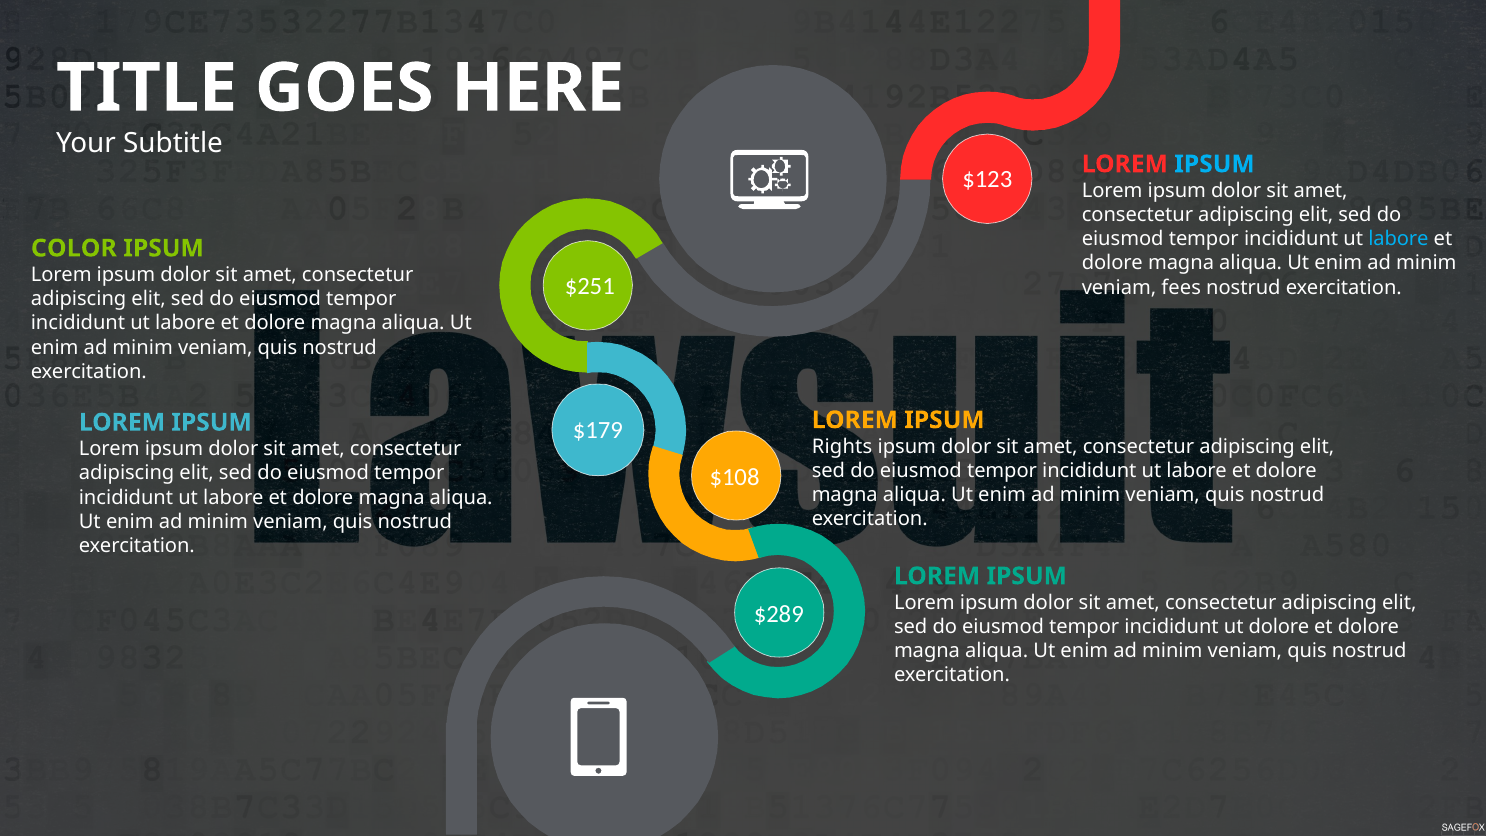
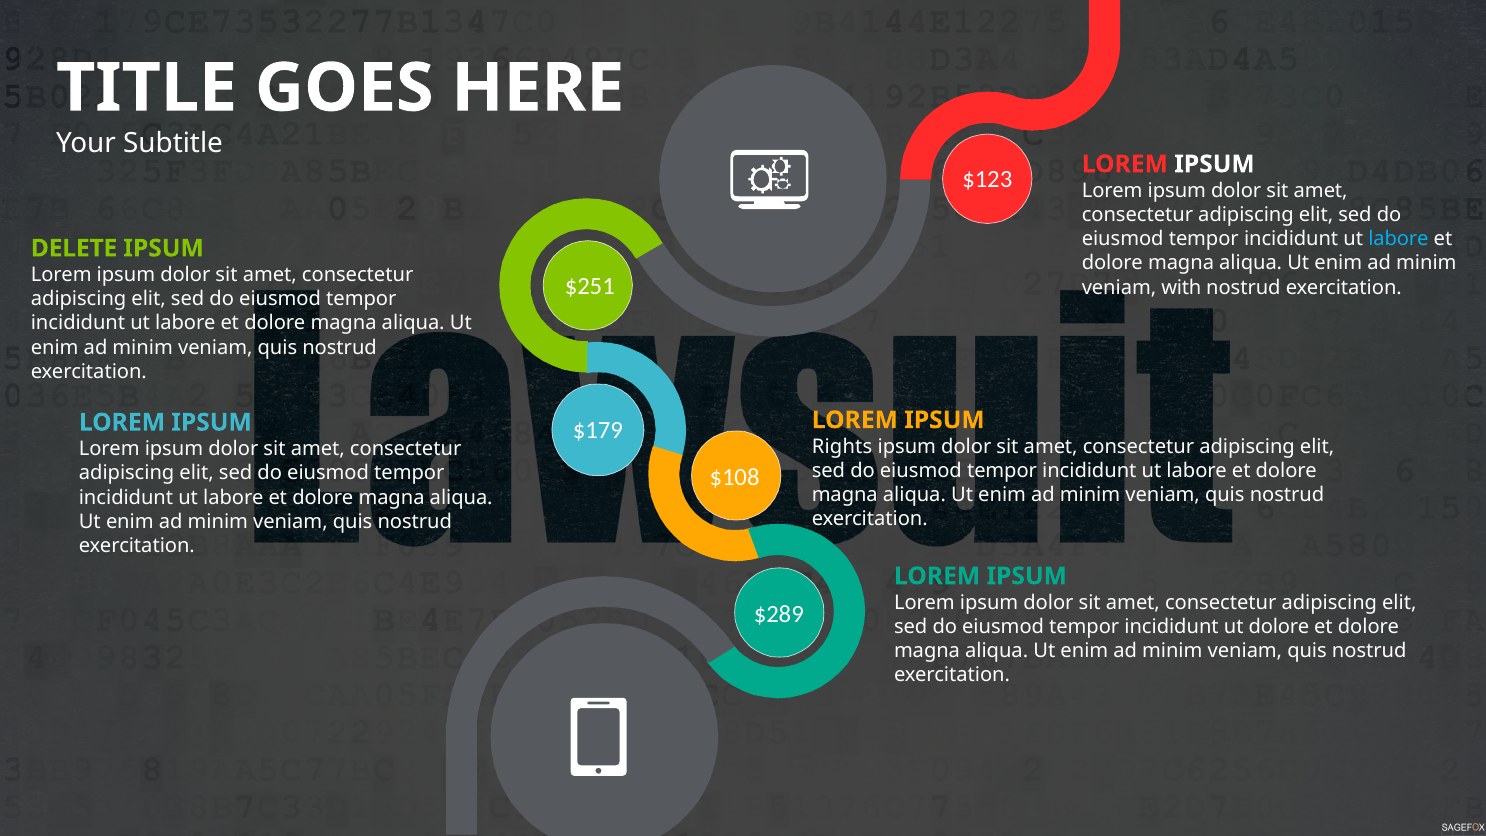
IPSUM at (1214, 164) colour: light blue -> white
COLOR: COLOR -> DELETE
fees: fees -> with
